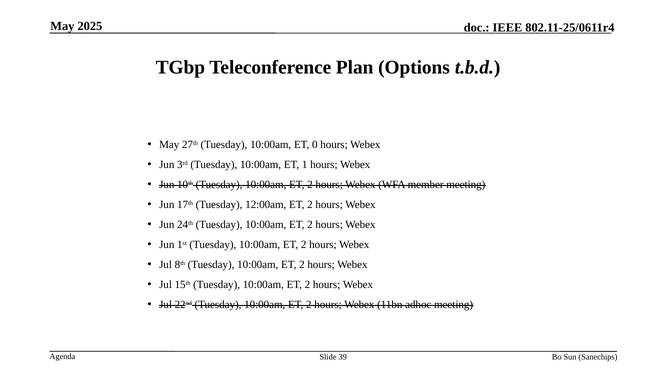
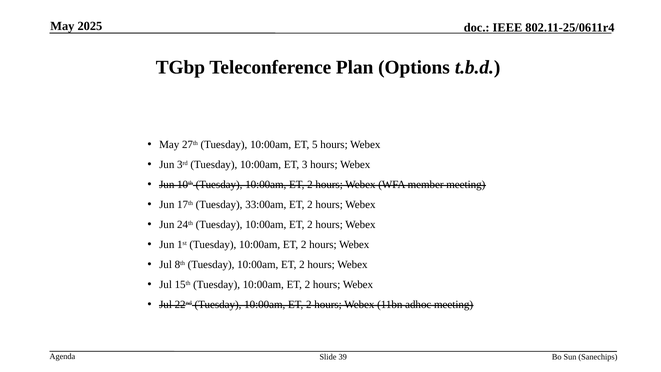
0: 0 -> 5
1: 1 -> 3
12:00am: 12:00am -> 33:00am
